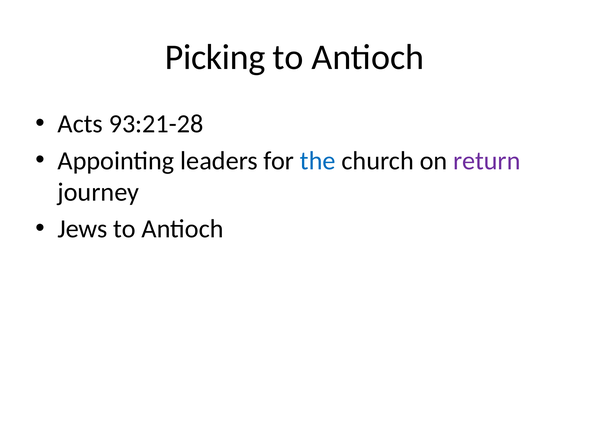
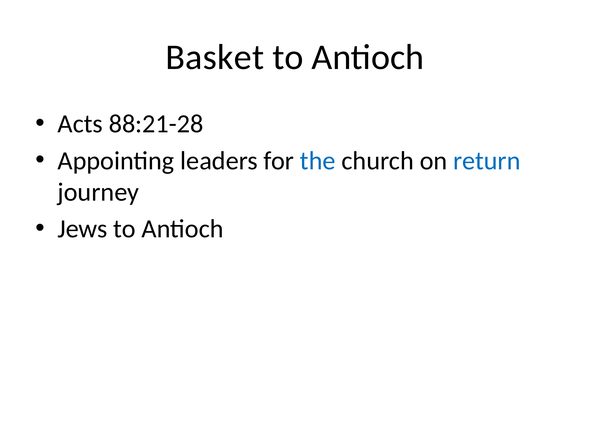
Picking: Picking -> Basket
93:21-28: 93:21-28 -> 88:21-28
return colour: purple -> blue
